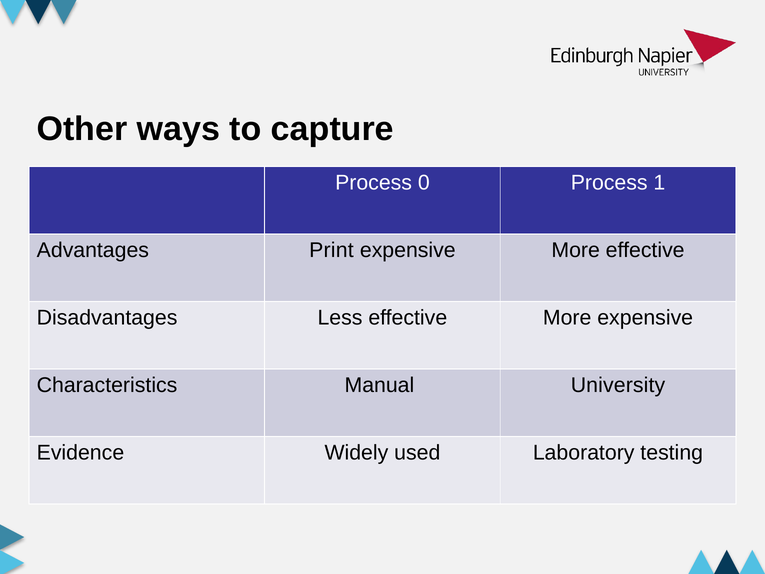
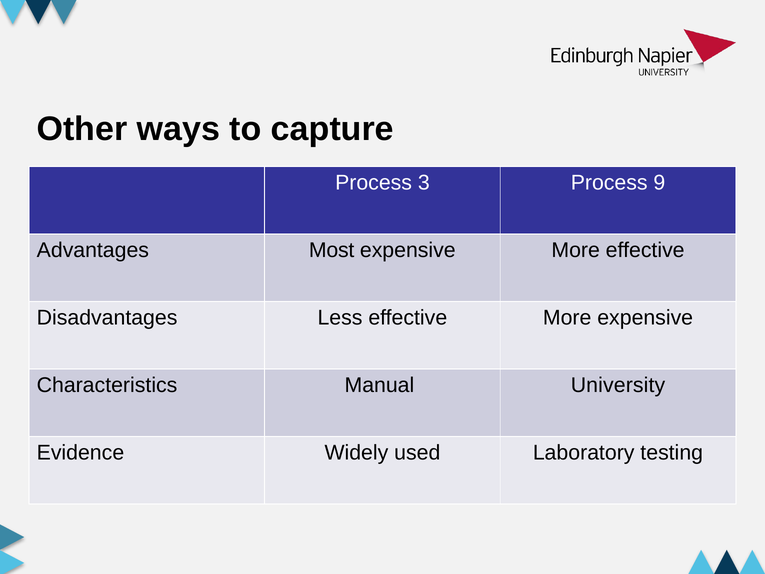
0: 0 -> 3
1: 1 -> 9
Print: Print -> Most
